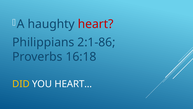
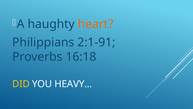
heart colour: red -> orange
2:1-86: 2:1-86 -> 2:1-91
HEART…: HEART… -> HEAVY…
